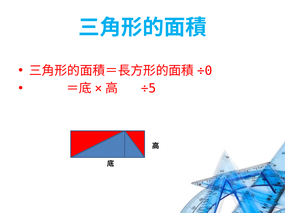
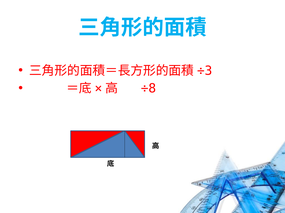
÷0: ÷0 -> ÷3
÷5: ÷5 -> ÷8
